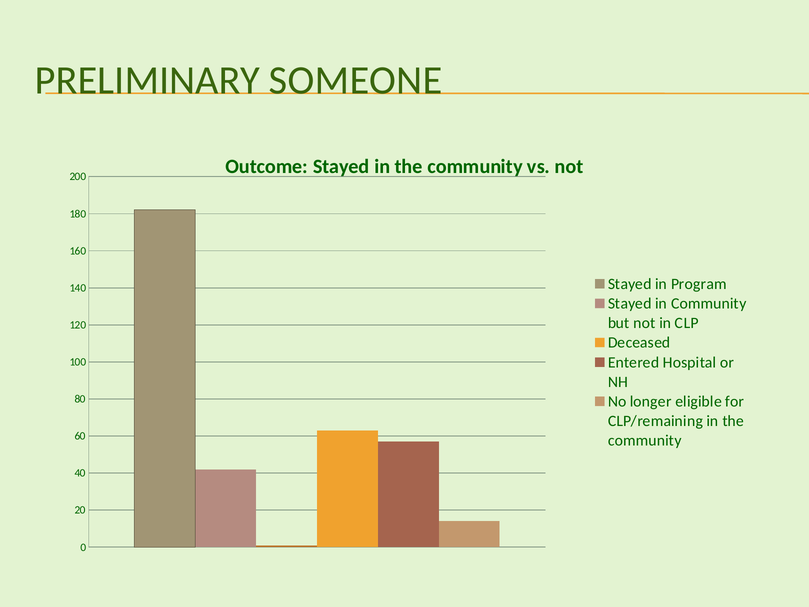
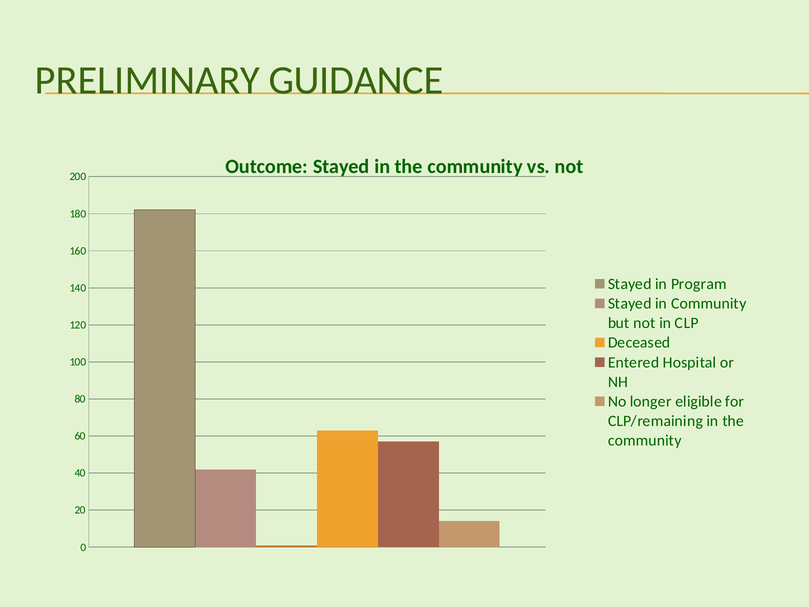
SOMEONE: SOMEONE -> GUIDANCE
